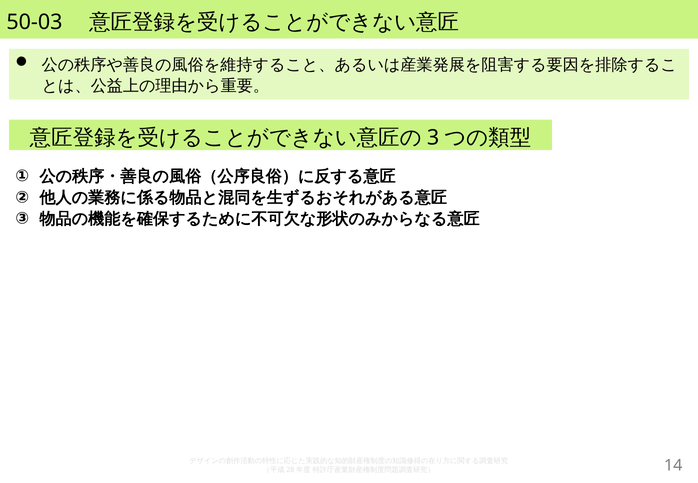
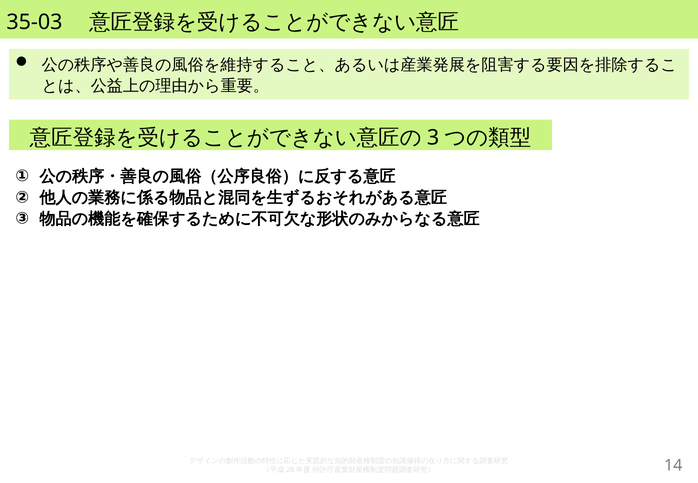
50-03: 50-03 -> 35-03
